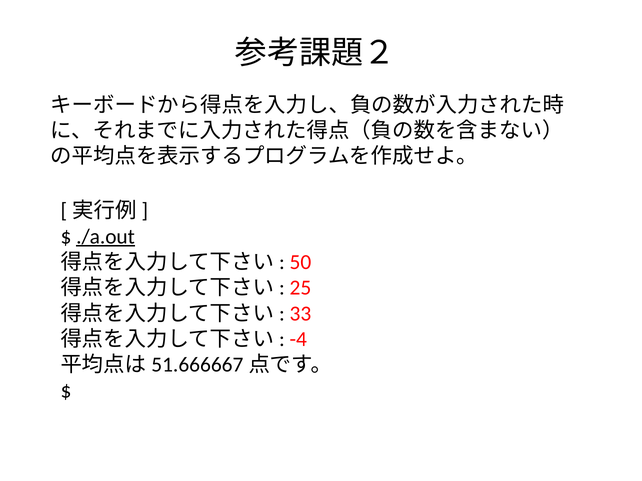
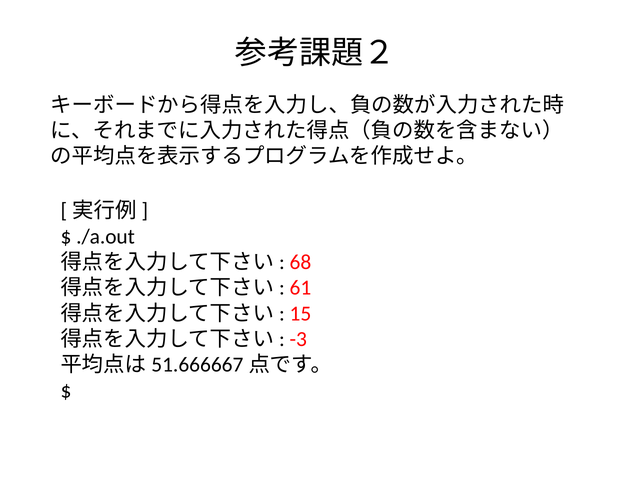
./a.out underline: present -> none
50: 50 -> 68
25: 25 -> 61
33: 33 -> 15
-4: -4 -> -3
